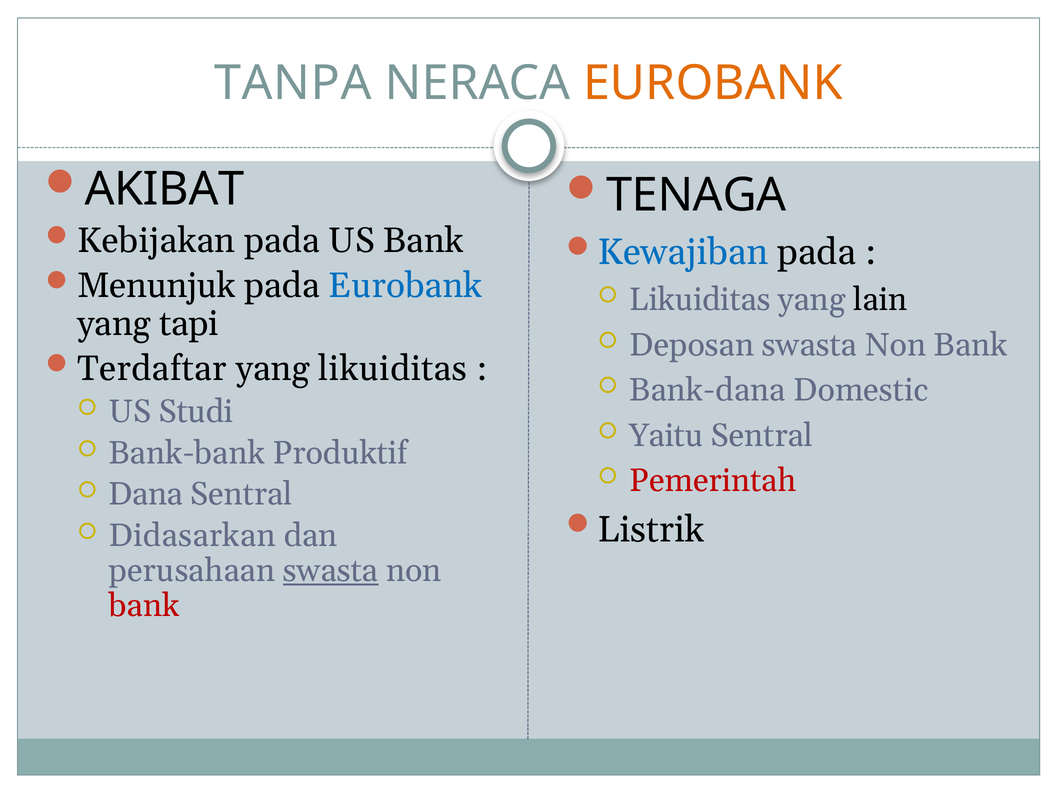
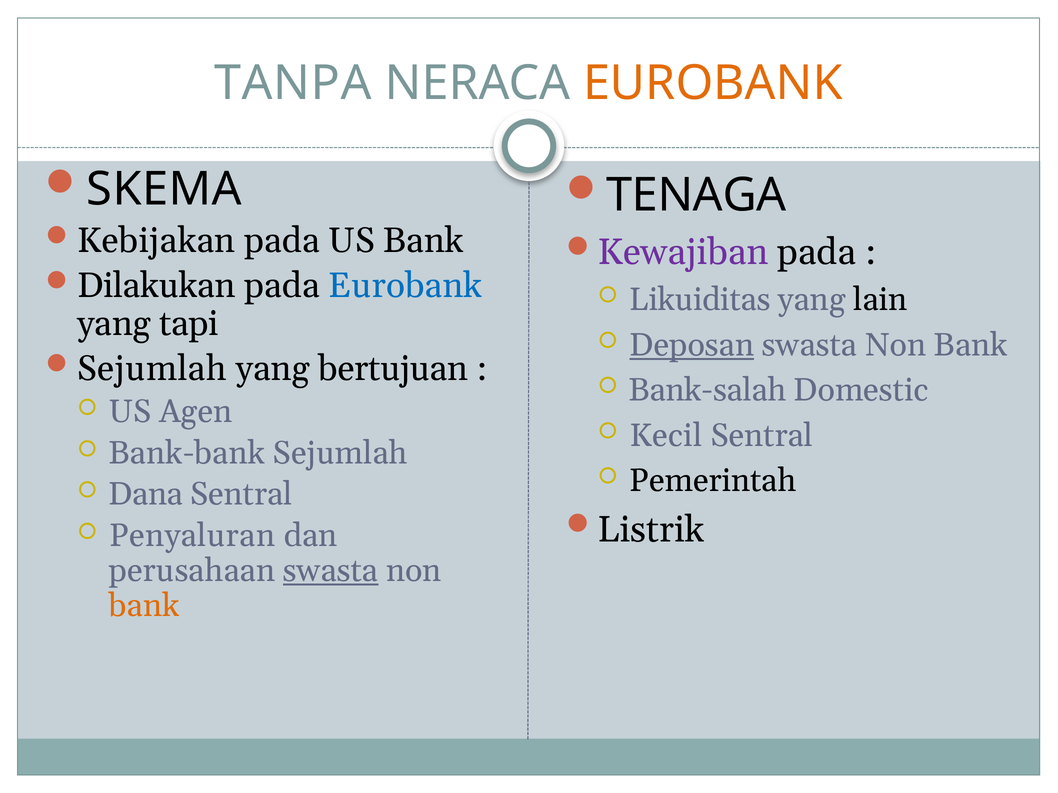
AKIBAT: AKIBAT -> SKEMA
Kewajiban colour: blue -> purple
Menunjuk: Menunjuk -> Dilakukan
Deposan underline: none -> present
Terdaftar at (152, 369): Terdaftar -> Sejumlah
yang likuiditas: likuiditas -> bertujuan
Bank-dana: Bank-dana -> Bank-salah
Studi: Studi -> Agen
Yaitu: Yaitu -> Kecil
Bank-bank Produktif: Produktif -> Sejumlah
Pemerintah colour: red -> black
Didasarkan: Didasarkan -> Penyaluran
bank at (144, 606) colour: red -> orange
